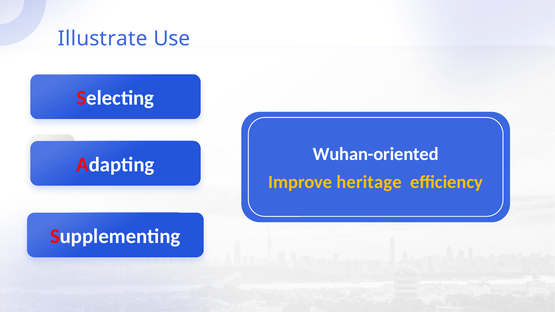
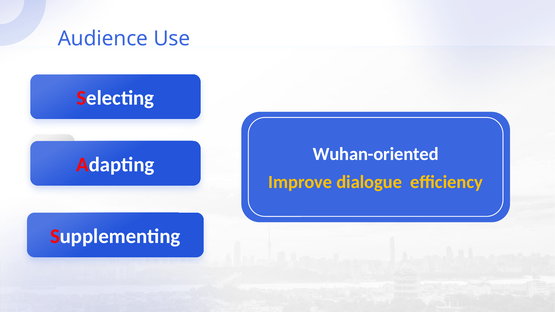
Illustrate: Illustrate -> Audience
heritage: heritage -> dialogue
